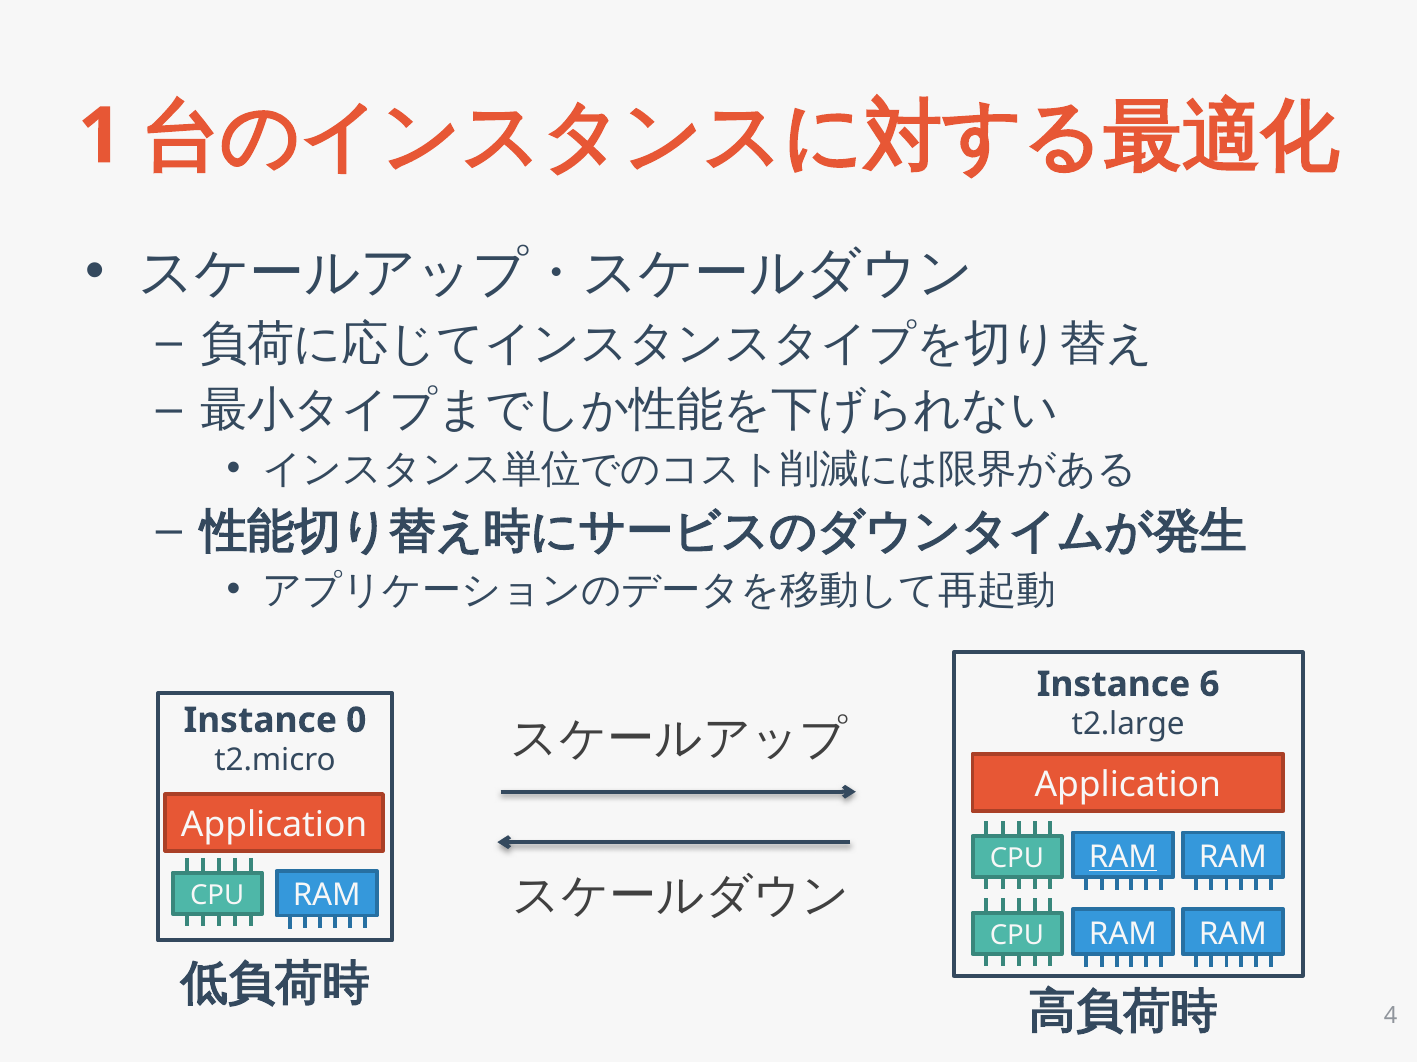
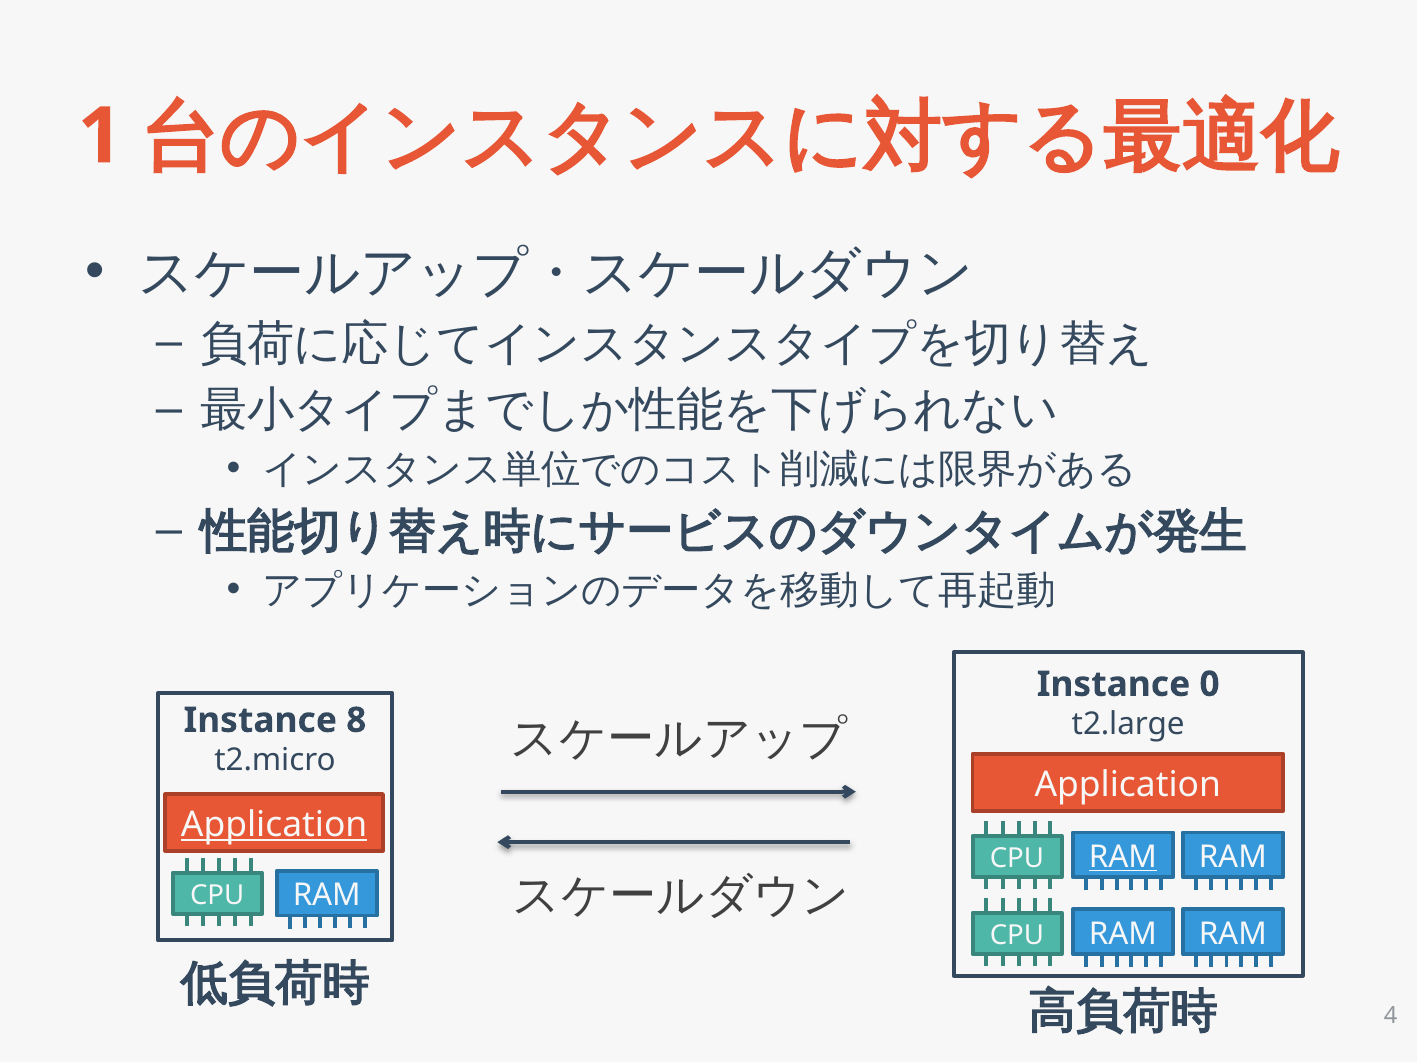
6: 6 -> 0
0: 0 -> 8
Application at (274, 825) underline: none -> present
